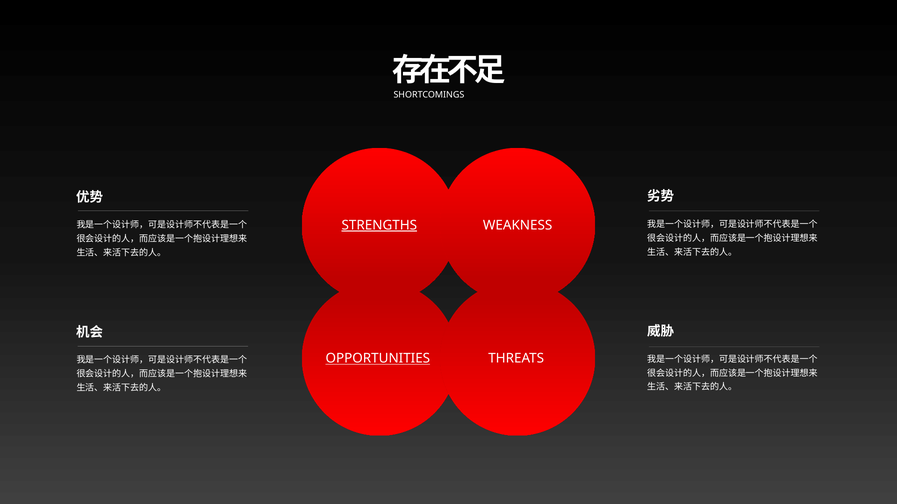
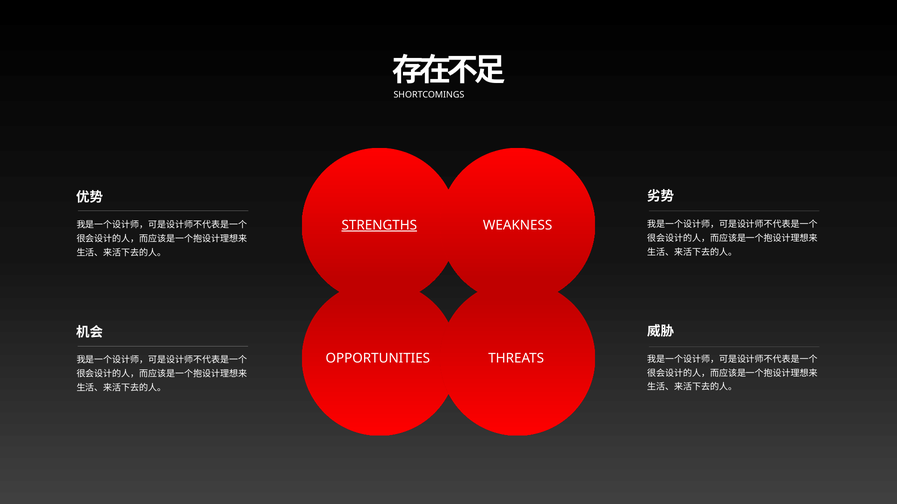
OPPORTUNITIES underline: present -> none
